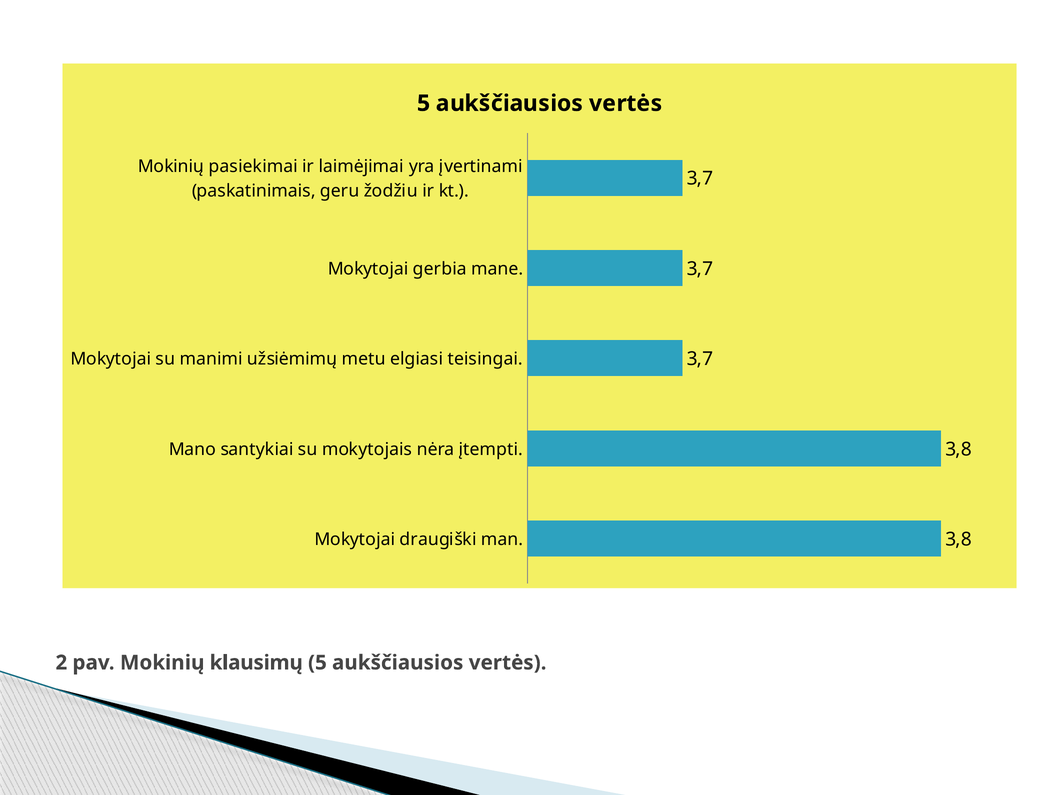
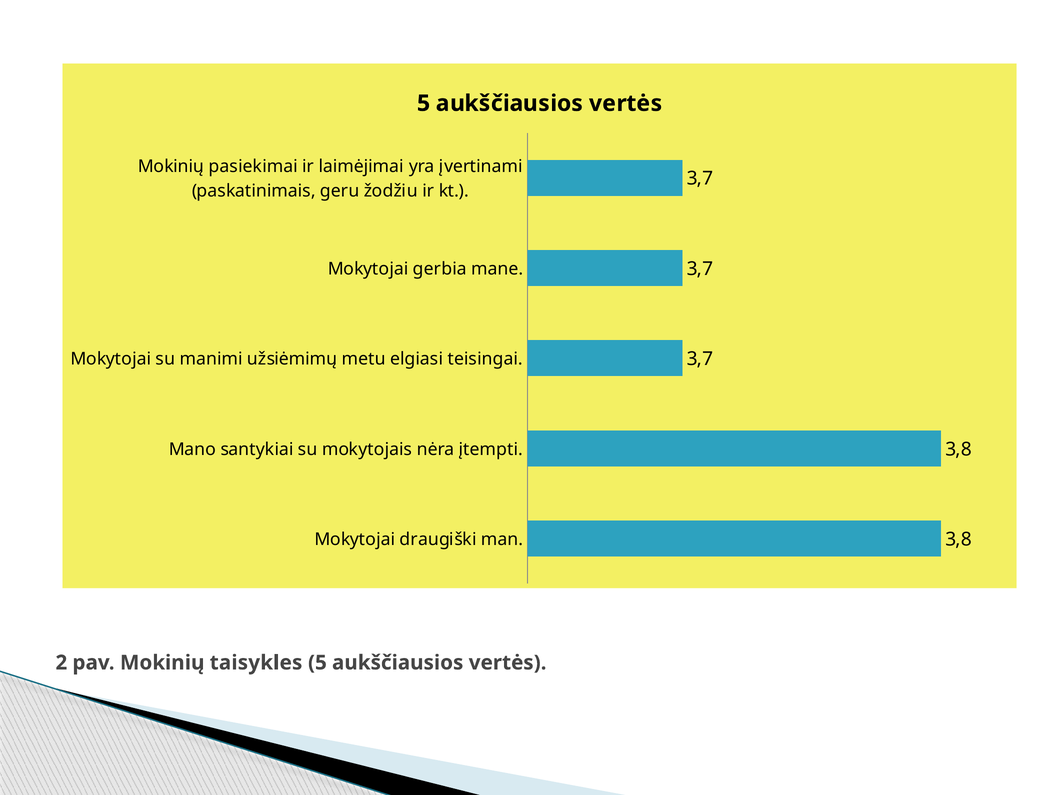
klausimų: klausimų -> taisykles
